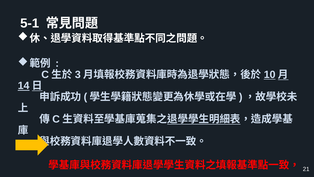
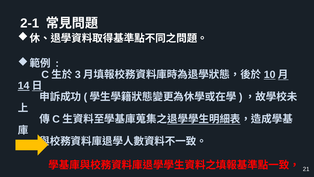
5-1: 5-1 -> 2-1
